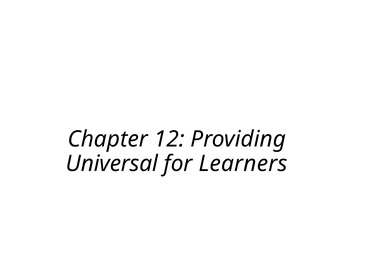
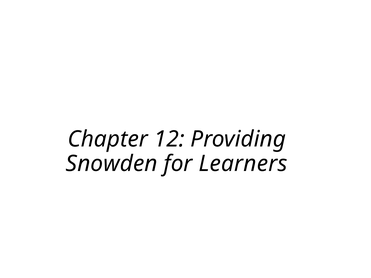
Universal: Universal -> Snowden
